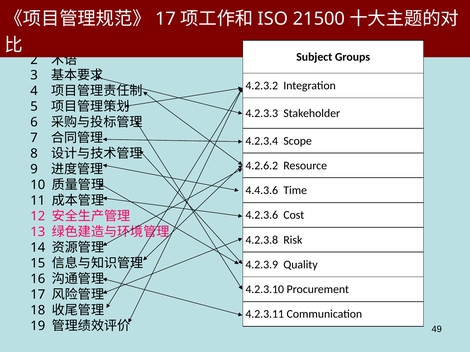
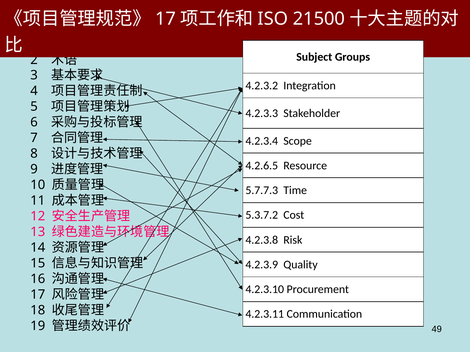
4.2.6.2: 4.2.6.2 -> 4.2.6.5
4.4.3.6: 4.4.3.6 -> 5.7.7.3
4.2.3.6: 4.2.3.6 -> 5.3.7.2
